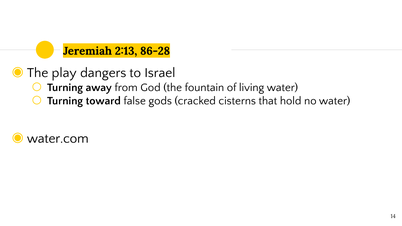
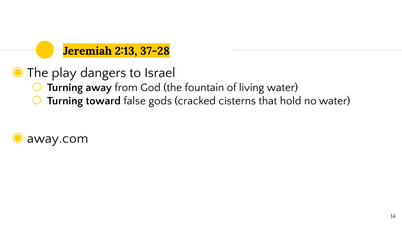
86-28: 86-28 -> 37-28
water.com: water.com -> away.com
